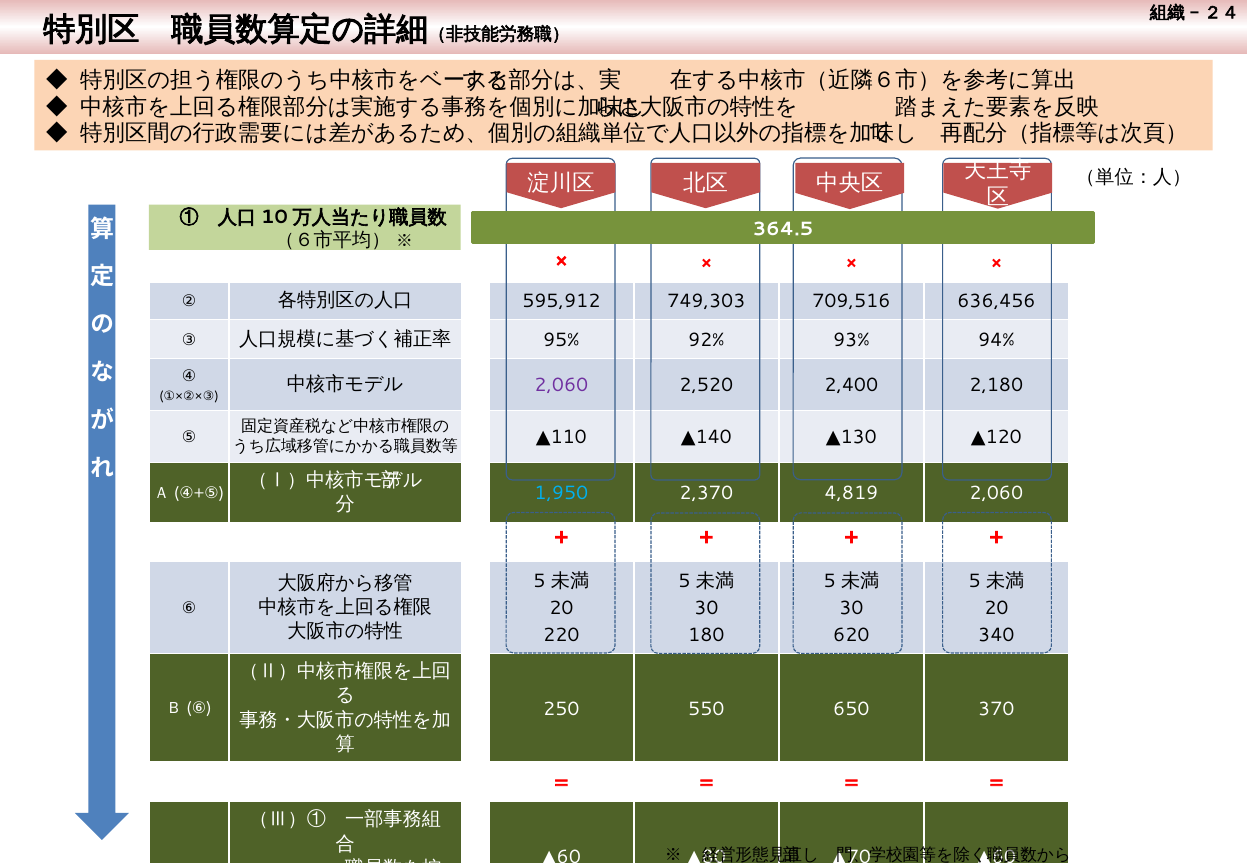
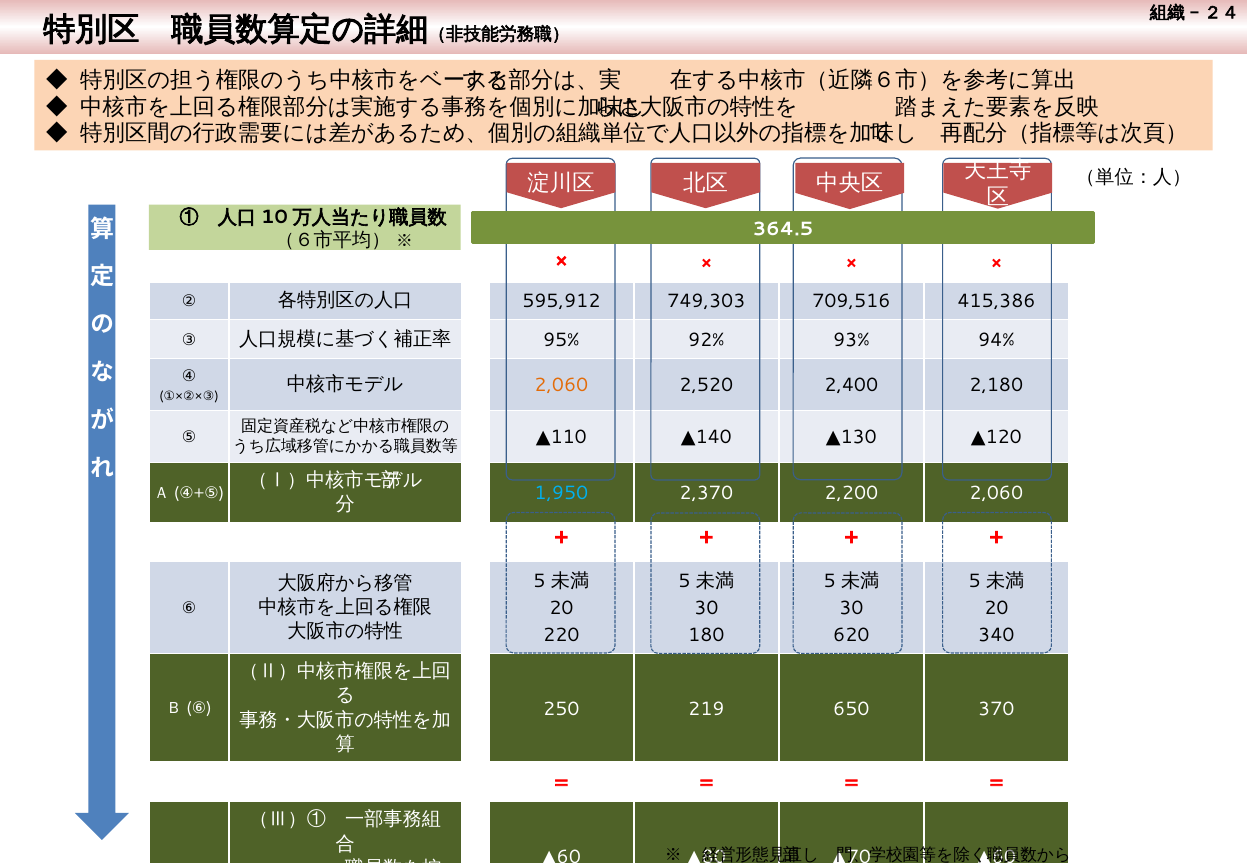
636,456: 636,456 -> 415,386
2,060 at (561, 386) colour: purple -> orange
4,819: 4,819 -> 2,200
550: 550 -> 219
